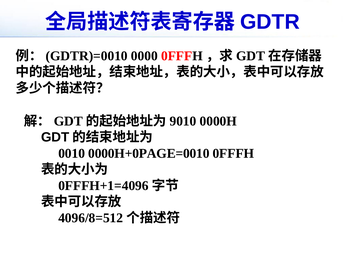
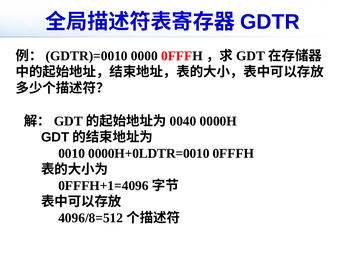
9010: 9010 -> 0040
0000H+0PAGE=0010: 0000H+0PAGE=0010 -> 0000H+0LDTR=0010
